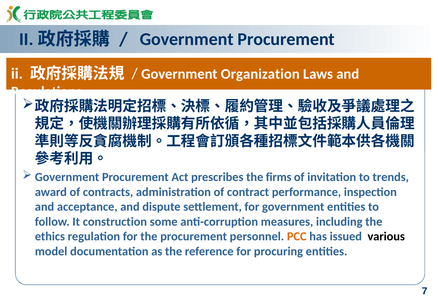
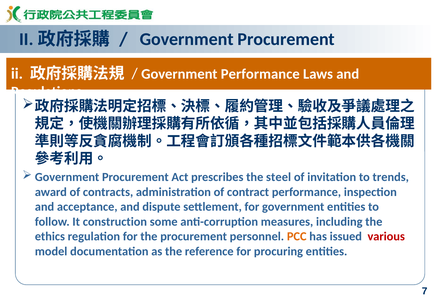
Government Organization: Organization -> Performance
firms: firms -> steel
various colour: black -> red
